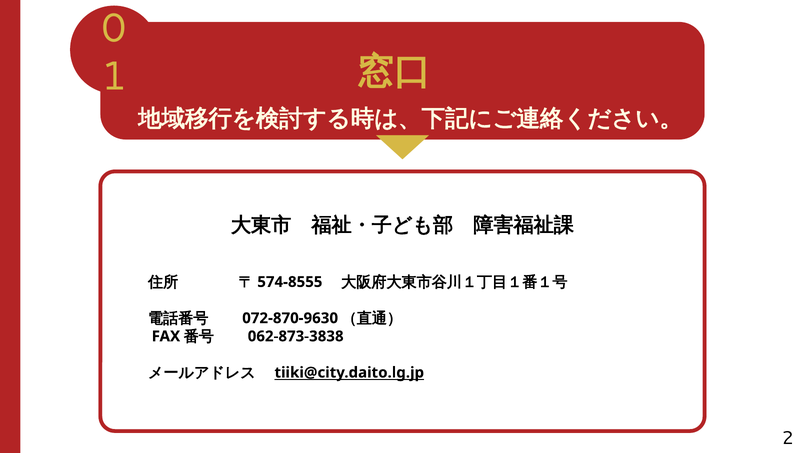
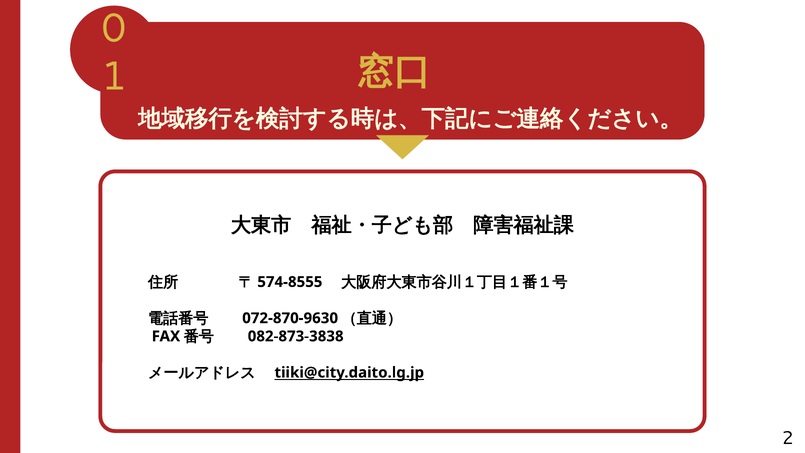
062-873-3838: 062-873-3838 -> 082-873-3838
